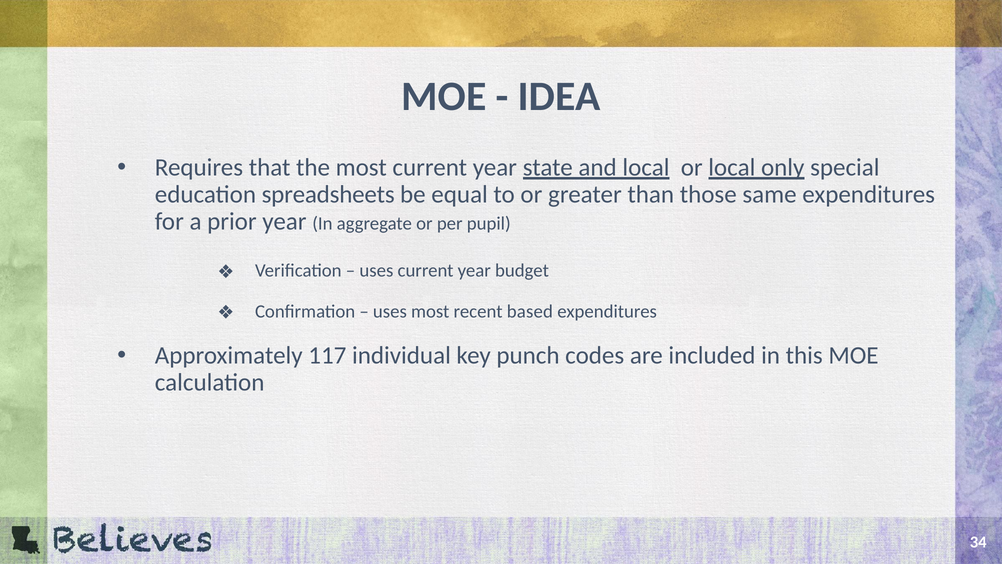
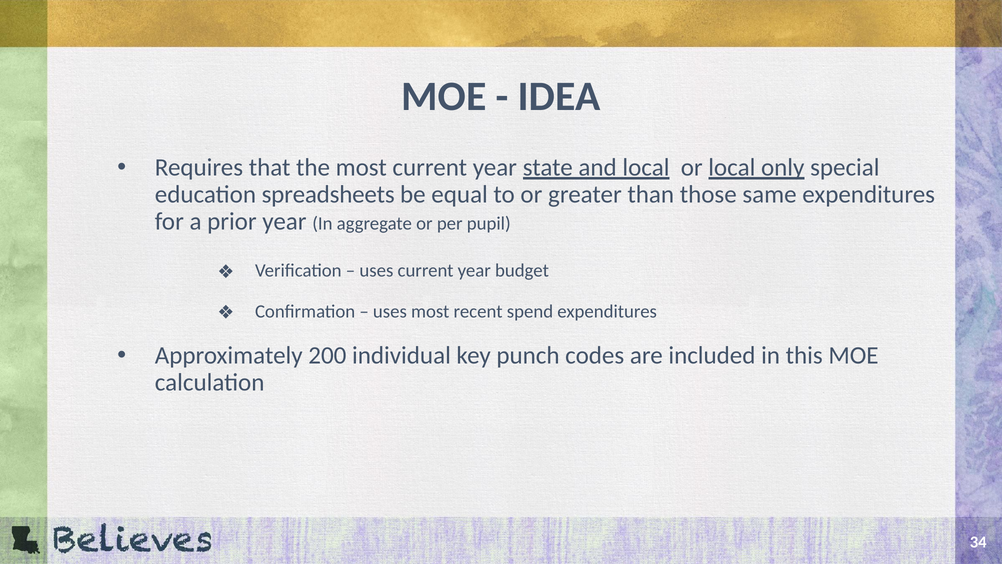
based: based -> spend
117: 117 -> 200
